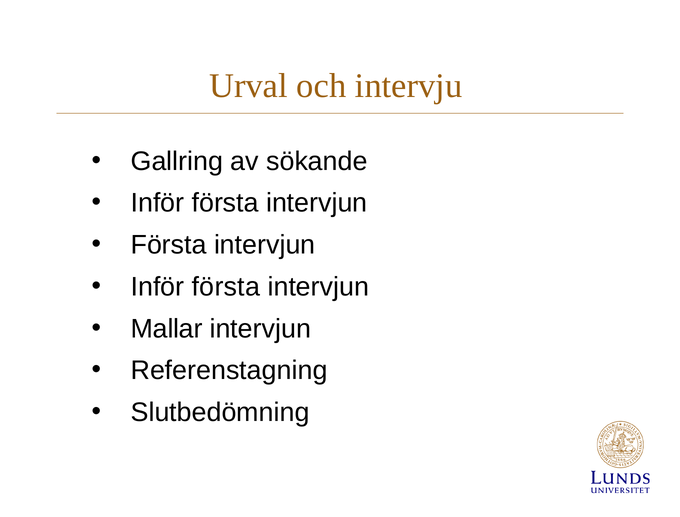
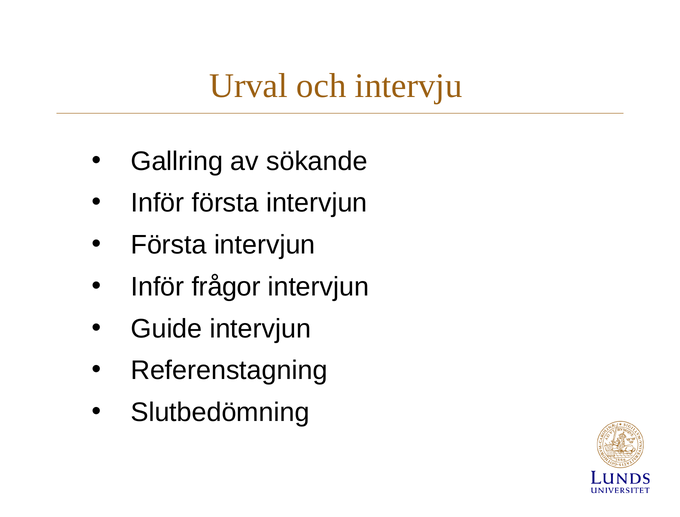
första at (226, 287): första -> frågor
Mallar: Mallar -> Guide
